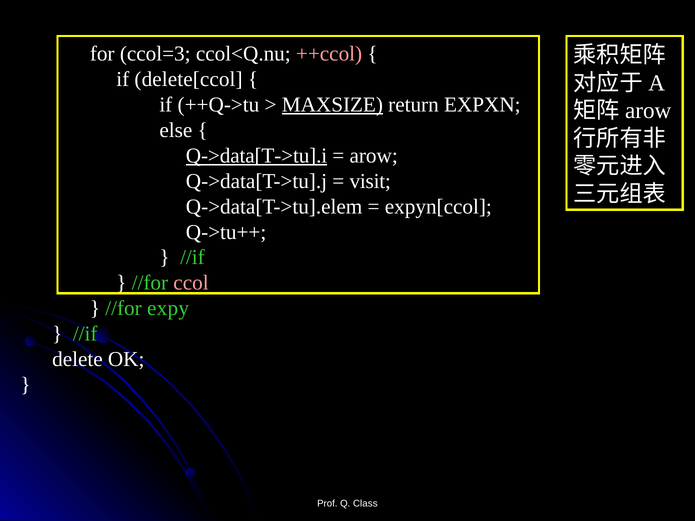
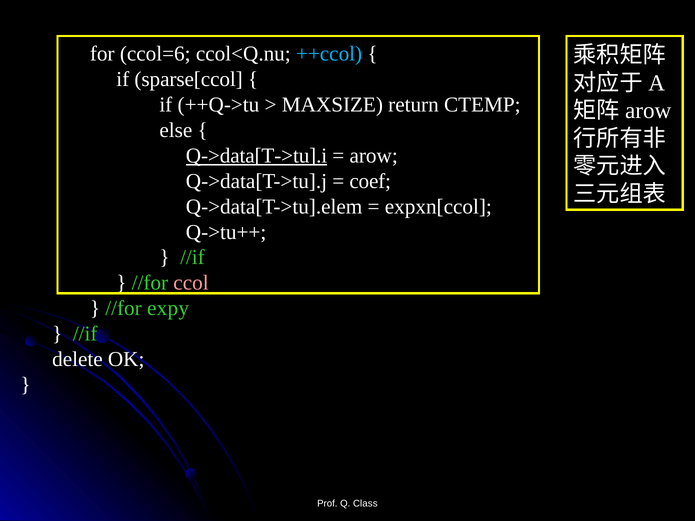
ccol=3: ccol=3 -> ccol=6
++ccol colour: pink -> light blue
delete[ccol: delete[ccol -> sparse[ccol
MAXSIZE underline: present -> none
EXPXN: EXPXN -> CTEMP
visit: visit -> coef
expyn[ccol: expyn[ccol -> expxn[ccol
